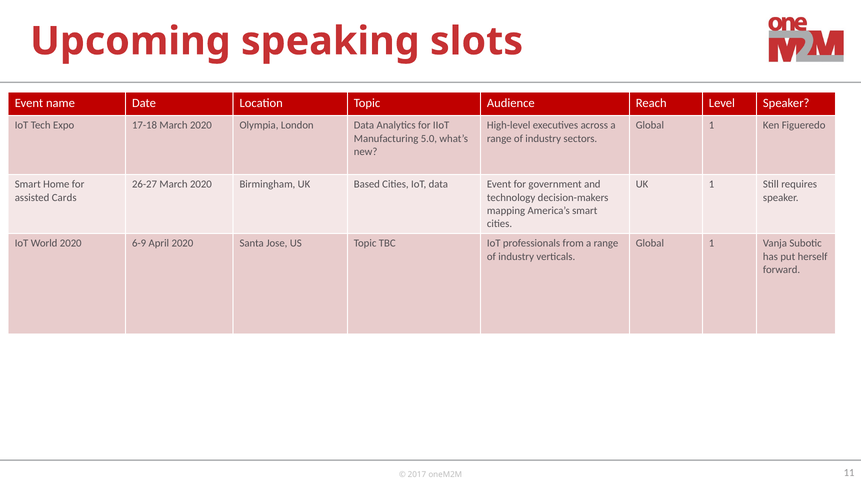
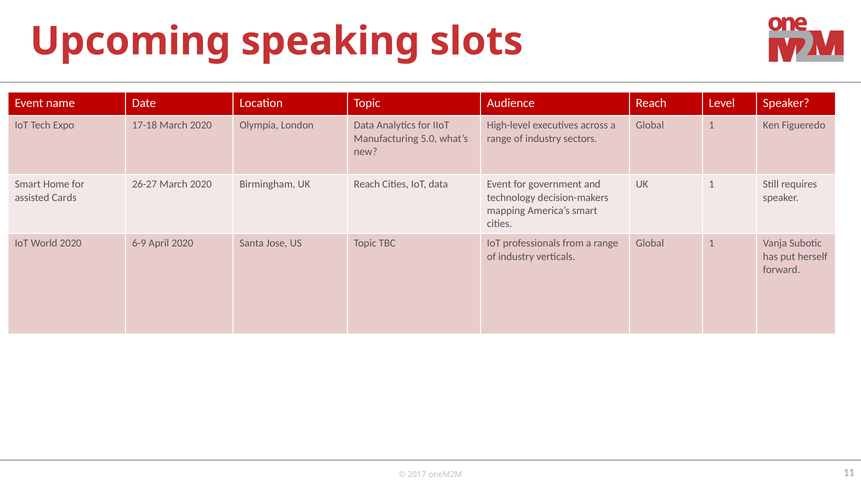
UK Based: Based -> Reach
